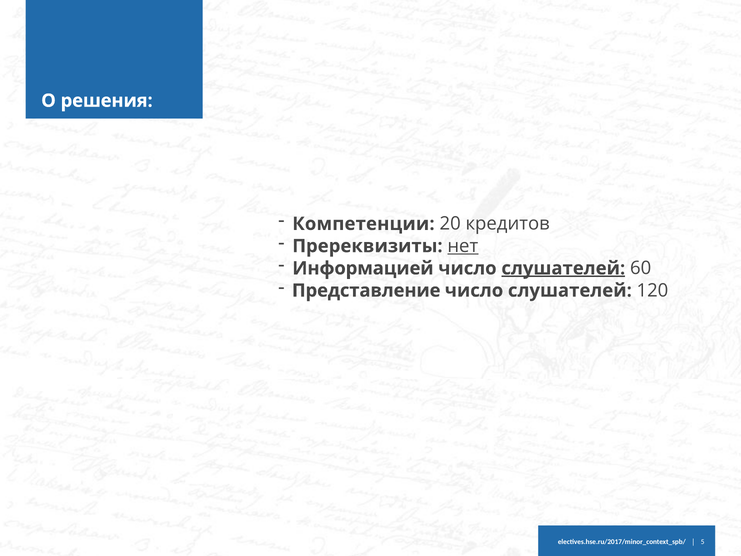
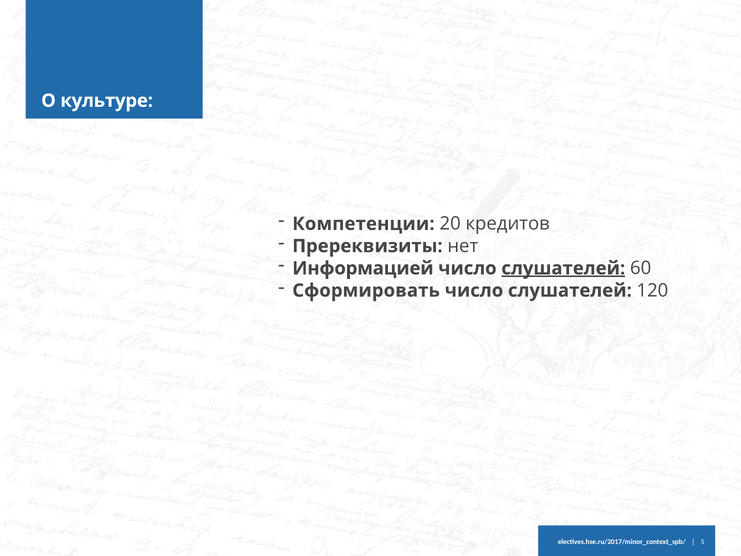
решения: решения -> культуре
нет underline: present -> none
Представление: Представление -> Сформировать
